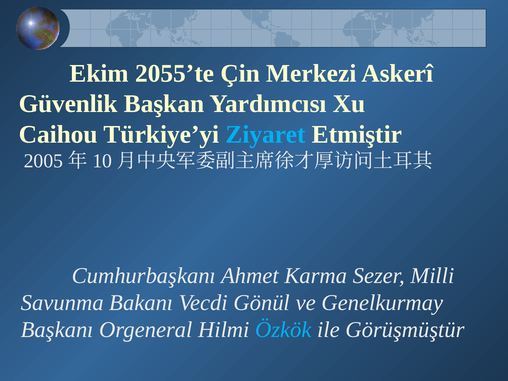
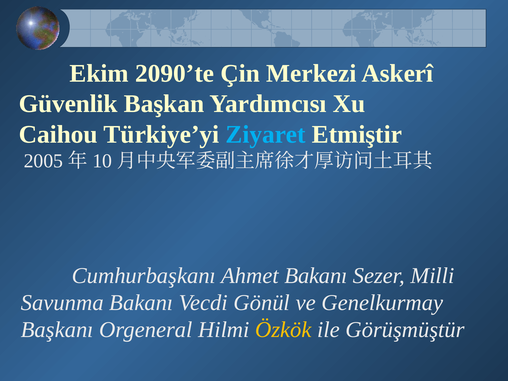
2055’te: 2055’te -> 2090’te
Ahmet Karma: Karma -> Bakanı
Özkök colour: light blue -> yellow
